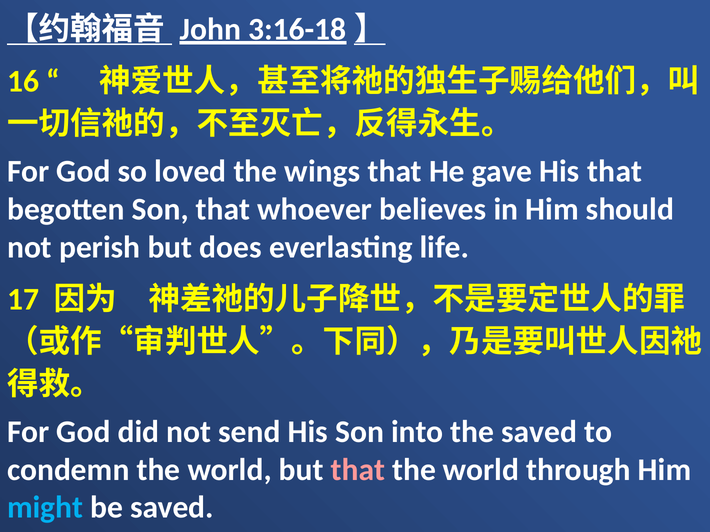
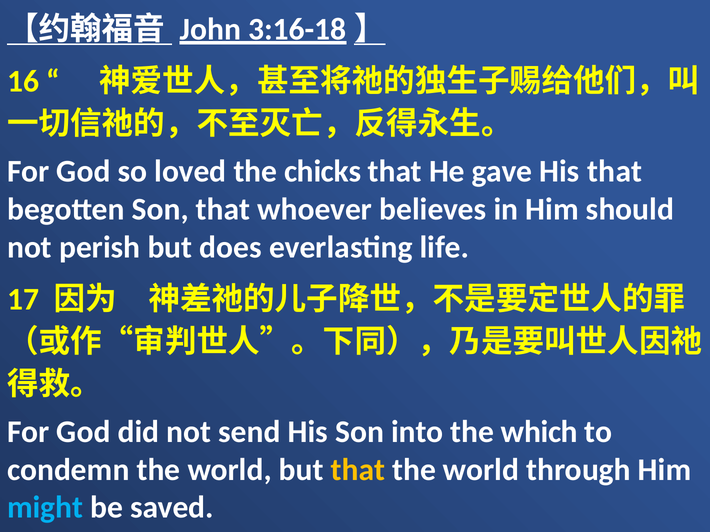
wings: wings -> chicks
the saved: saved -> which
that at (358, 470) colour: pink -> yellow
